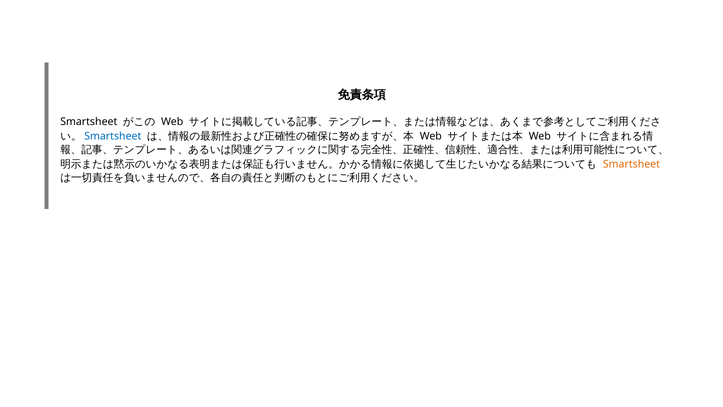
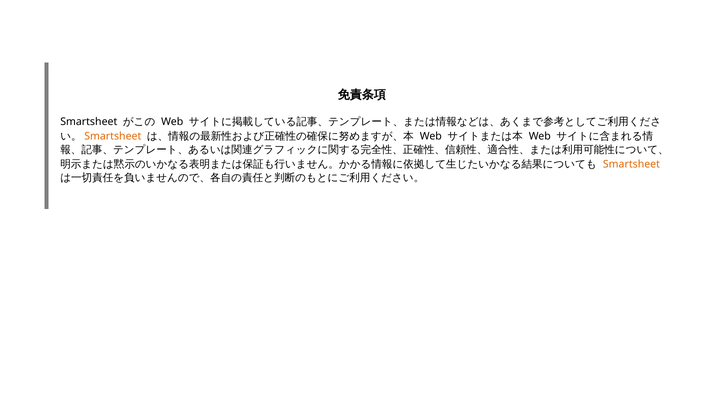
Smartsheet at (113, 136) colour: blue -> orange
